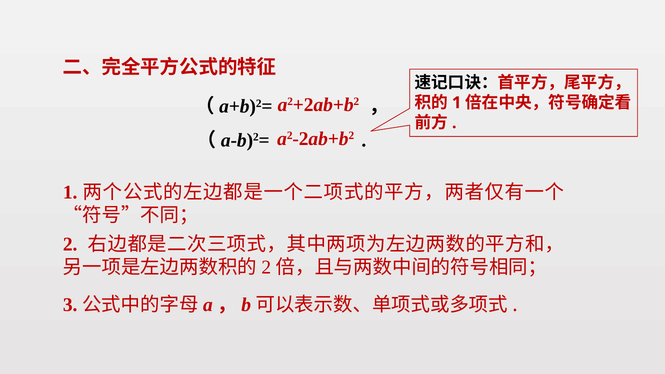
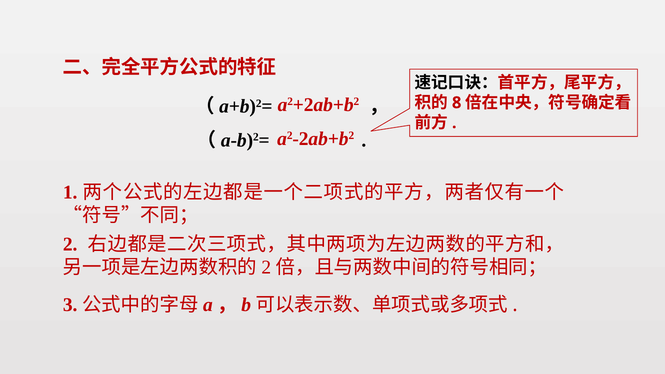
1 at (457, 103): 1 -> 8
